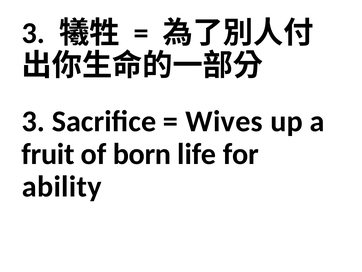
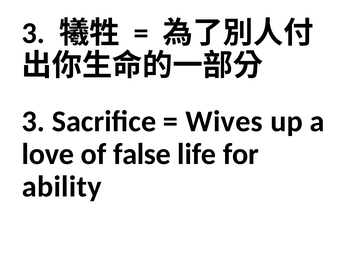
fruit: fruit -> love
born: born -> false
